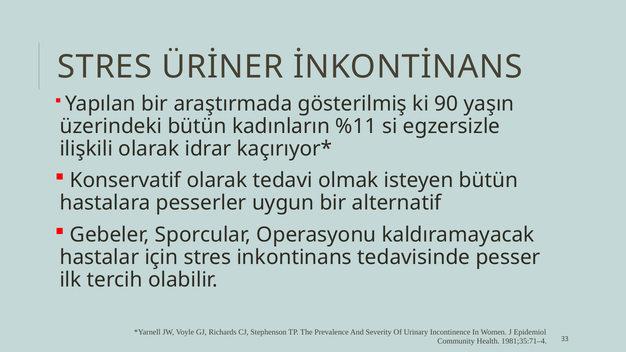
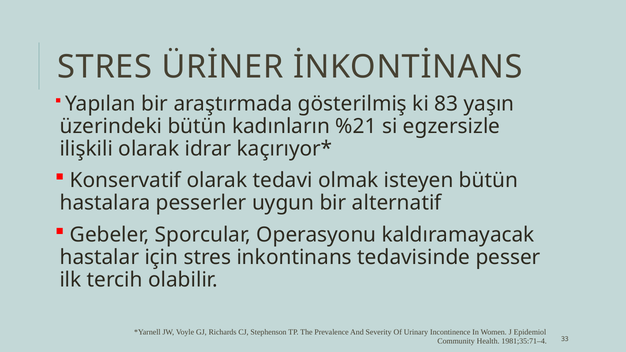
90: 90 -> 83
%11: %11 -> %21
